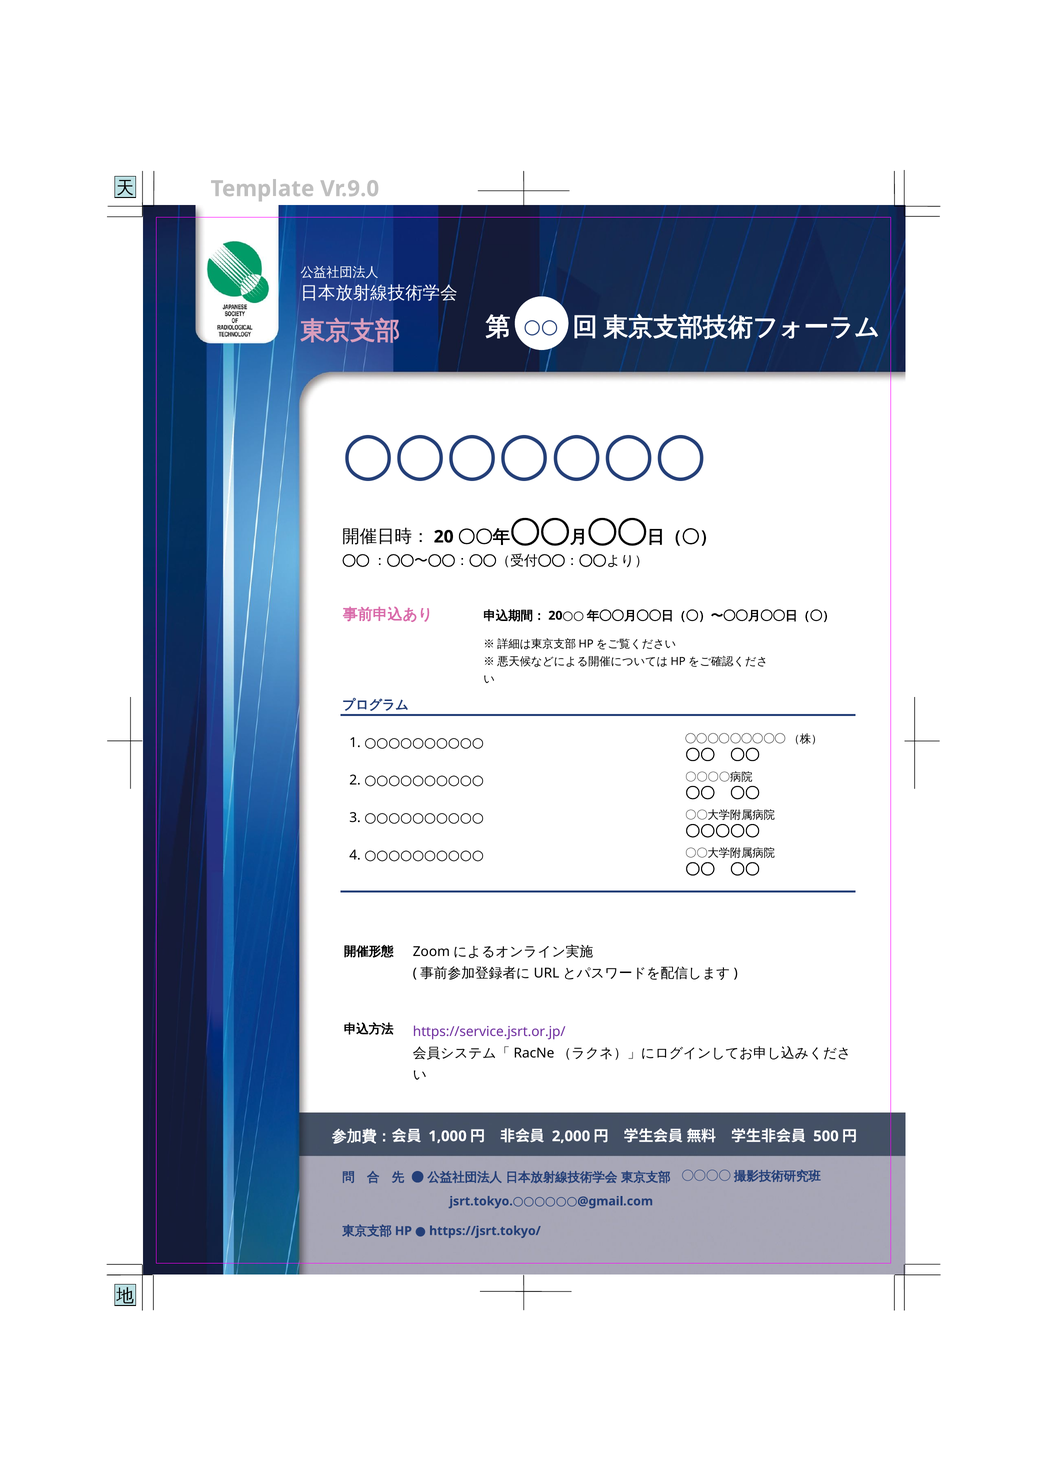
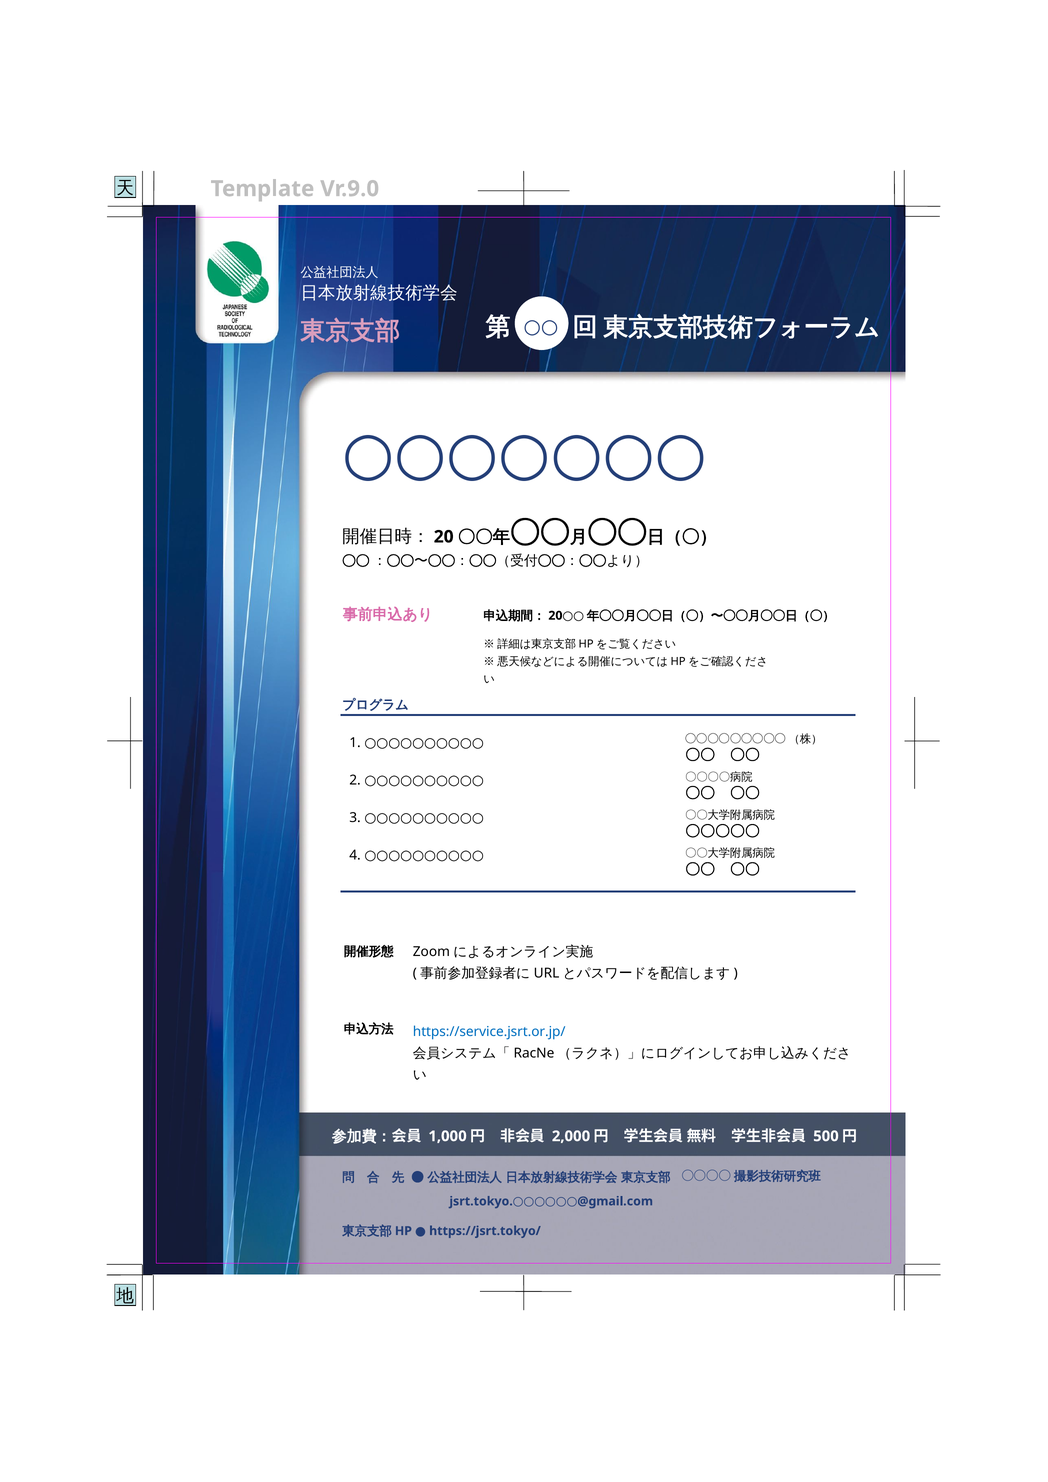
https://service.jsrt.or.jp/ colour: purple -> blue
